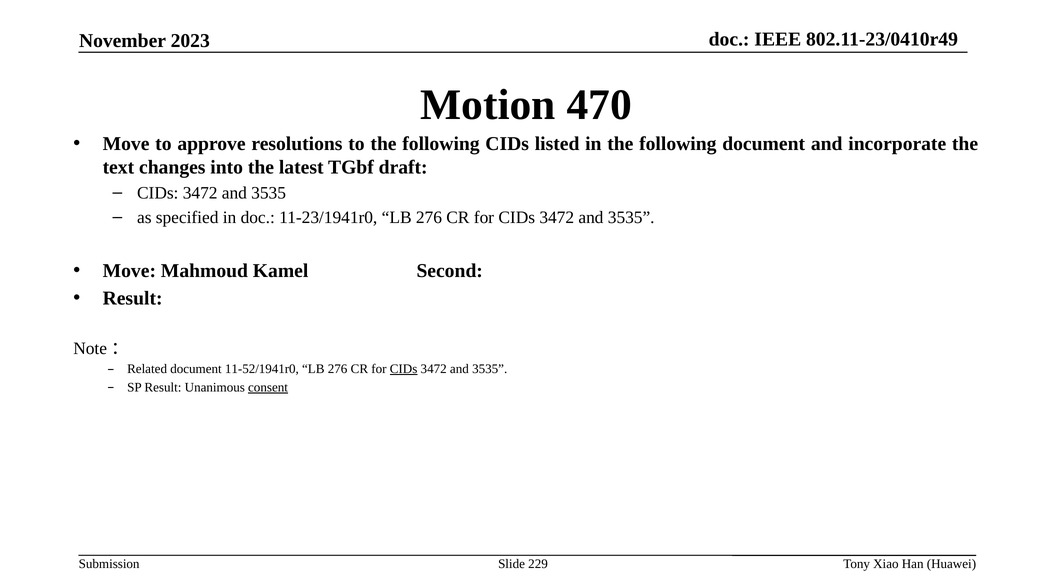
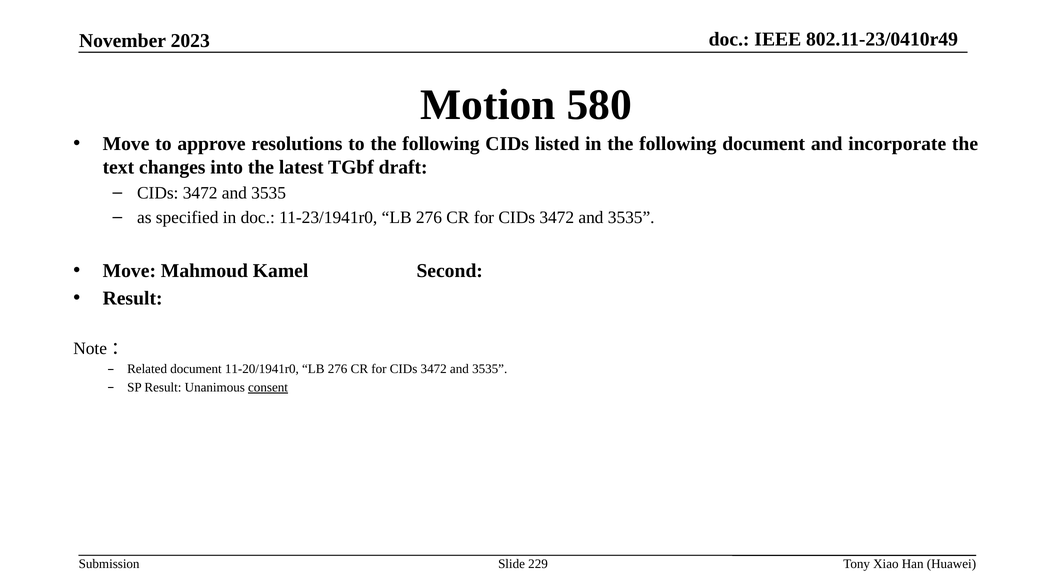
470: 470 -> 580
11-52/1941r0: 11-52/1941r0 -> 11-20/1941r0
CIDs at (404, 369) underline: present -> none
